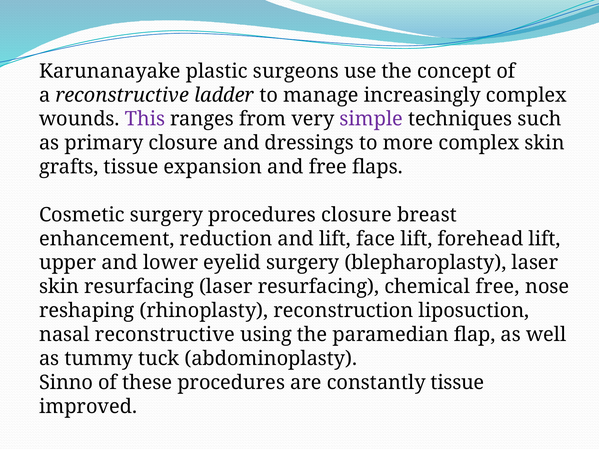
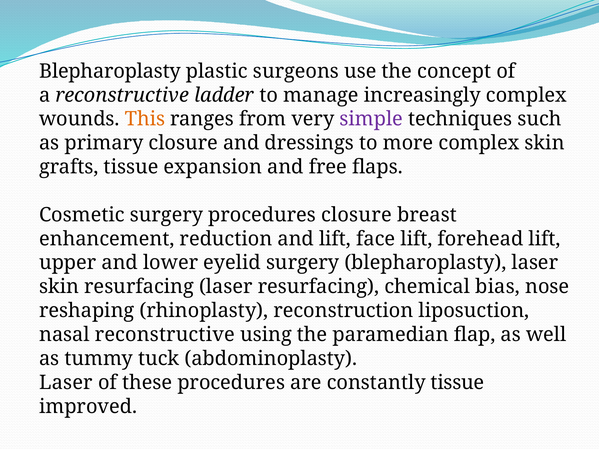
Karunanayake at (110, 71): Karunanayake -> Blepharoplasty
This colour: purple -> orange
chemical free: free -> bias
Sinno at (66, 383): Sinno -> Laser
